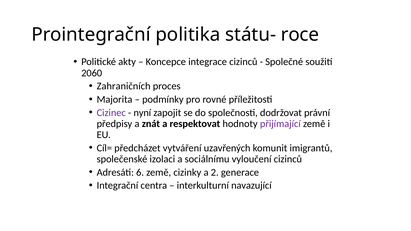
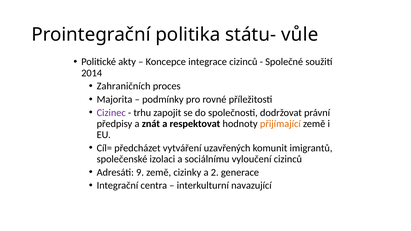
roce: roce -> vůle
2060: 2060 -> 2014
nyní: nyní -> trhu
přijímající colour: purple -> orange
6: 6 -> 9
